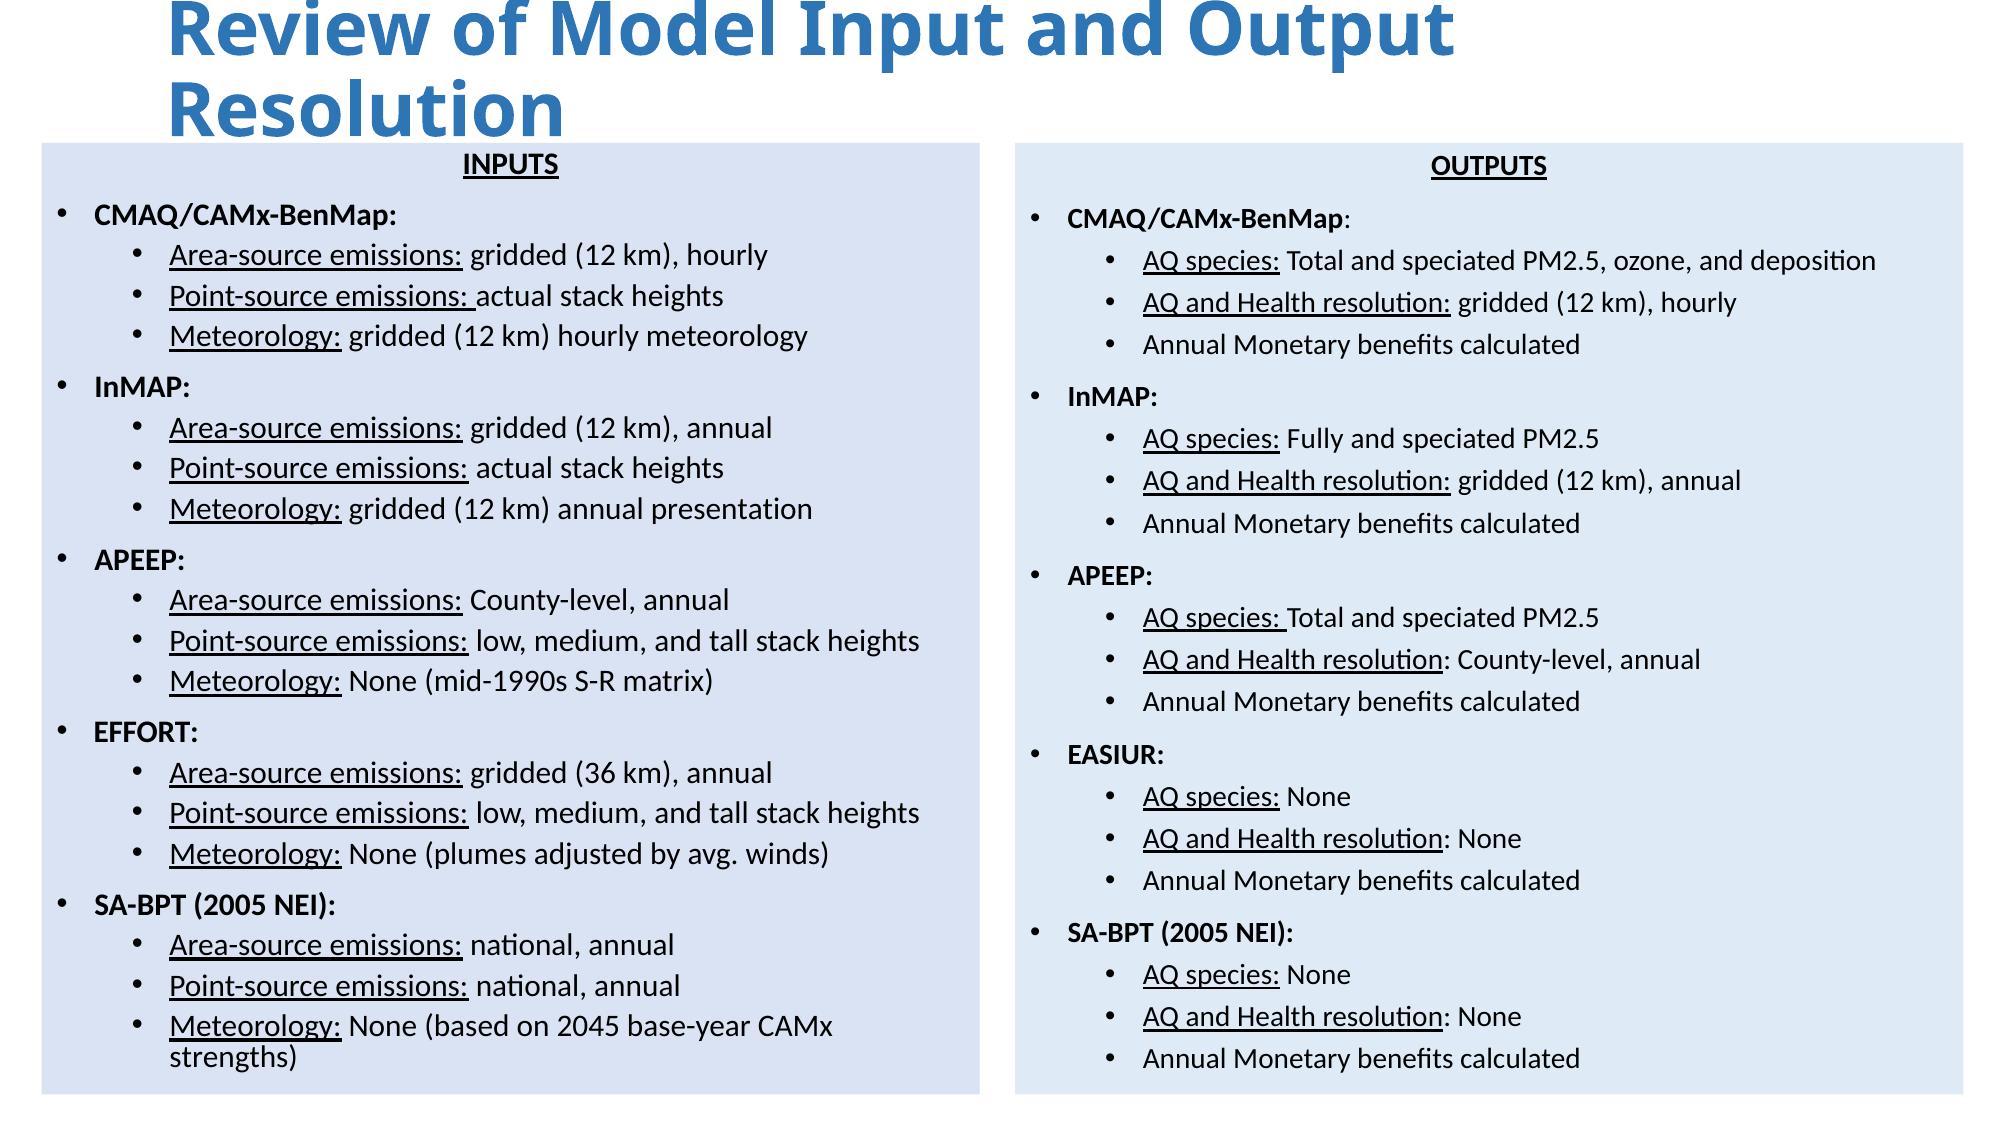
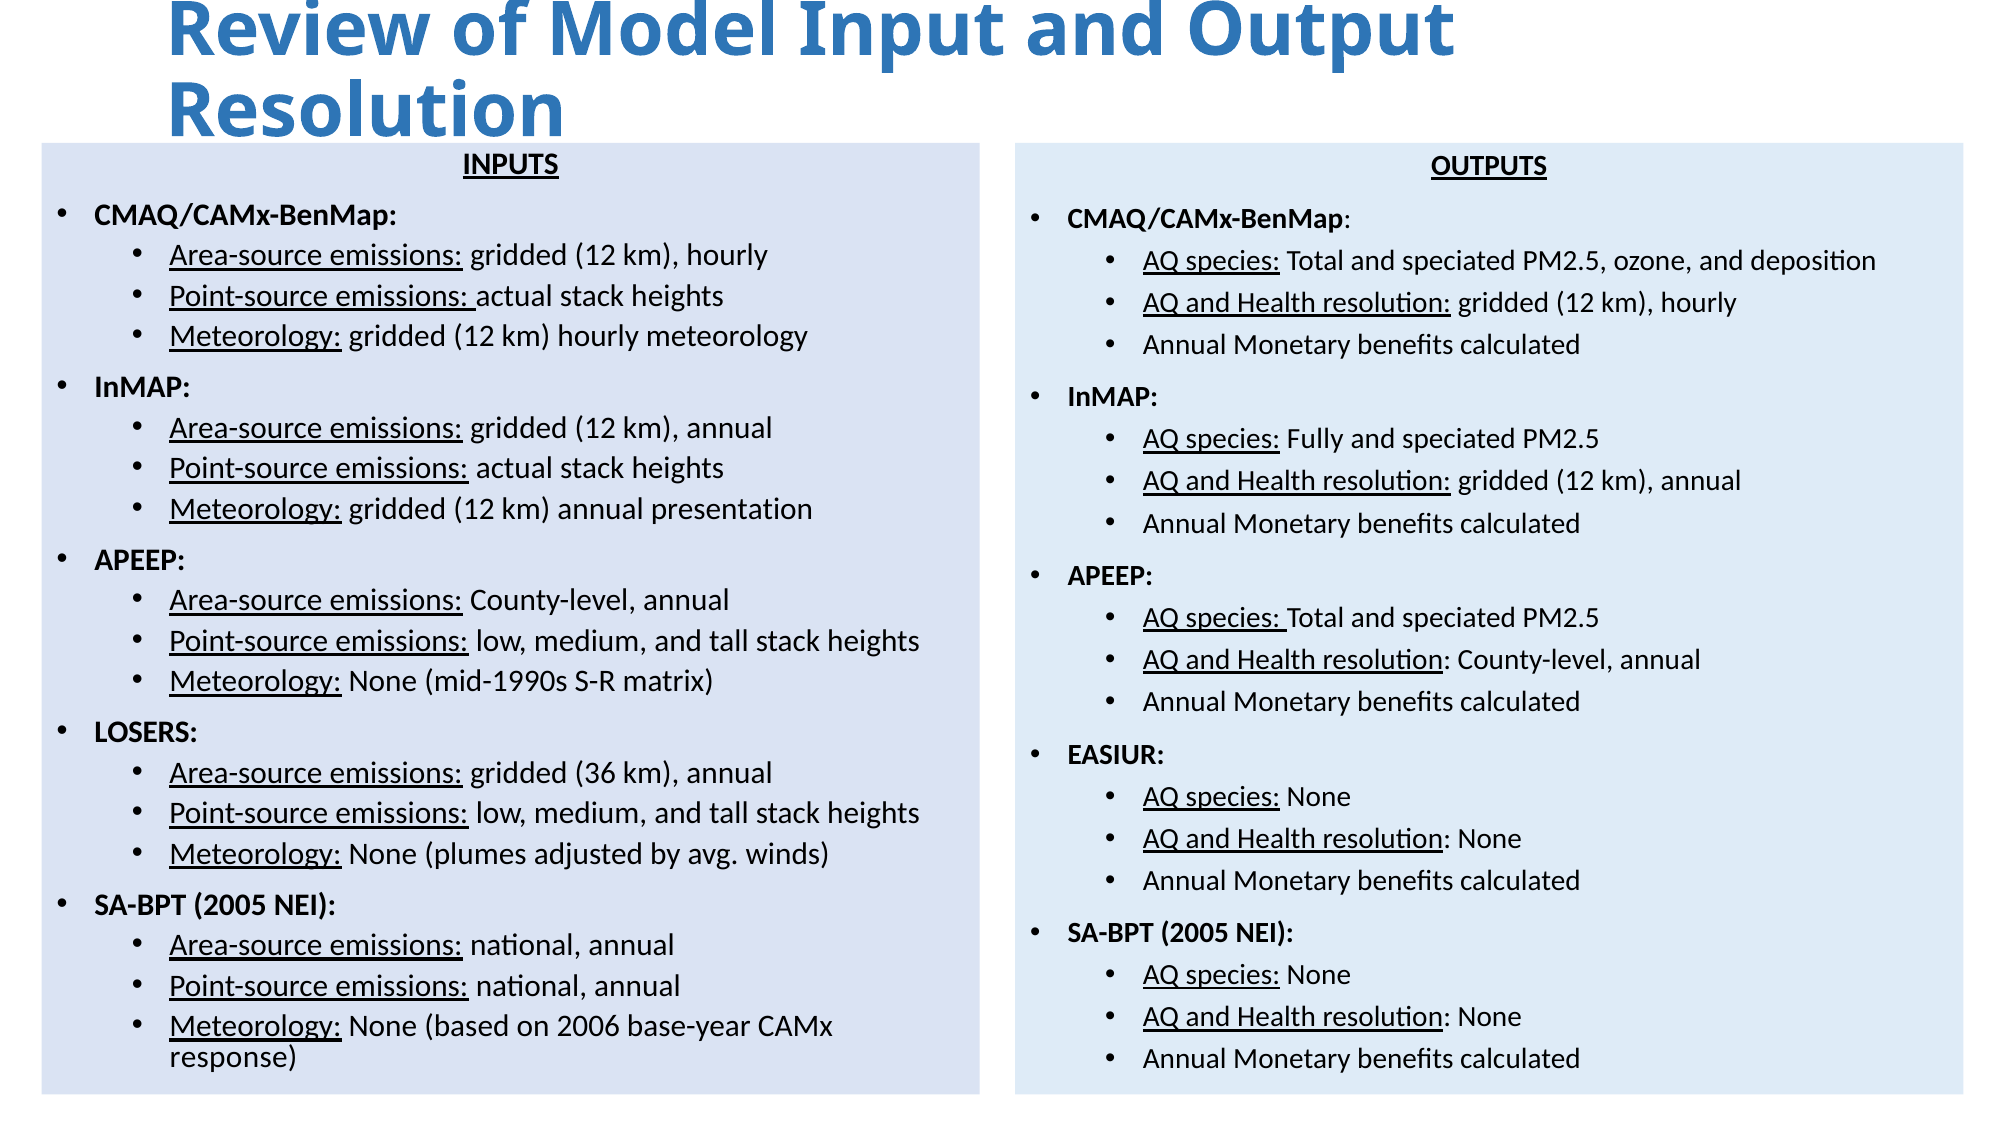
EFFORT: EFFORT -> LOSERS
2045: 2045 -> 2006
strengths: strengths -> response
